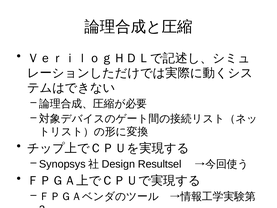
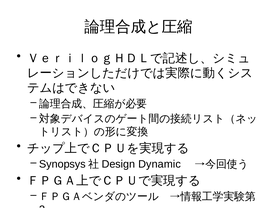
Resultsel: Resultsel -> Dynamic
